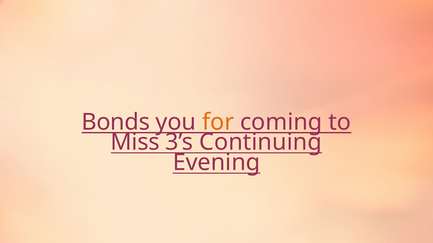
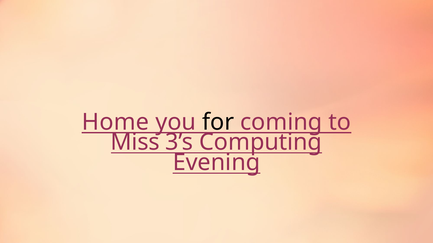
Bonds: Bonds -> Home
for colour: orange -> black
Continuing: Continuing -> Computing
